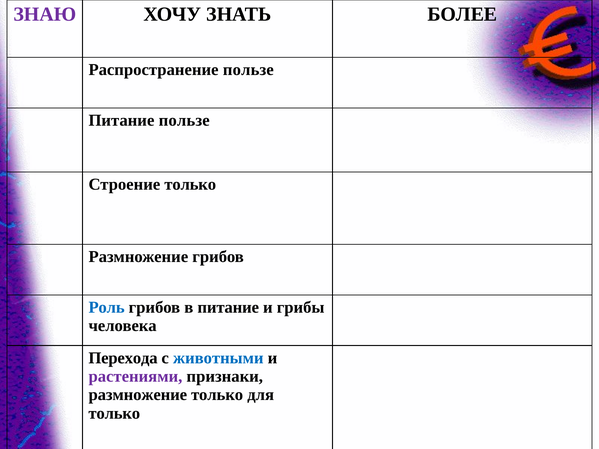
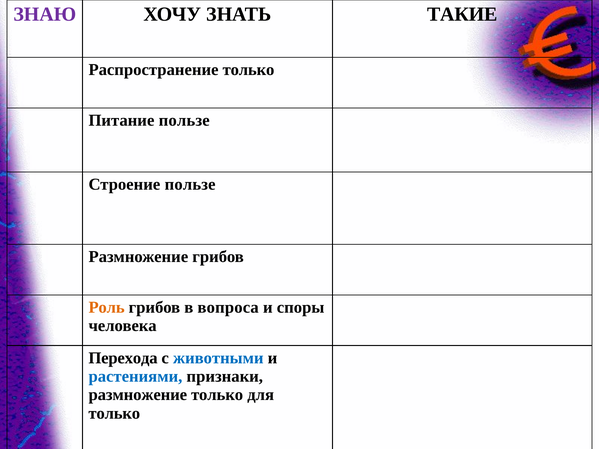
БОЛЕЕ: БОЛЕЕ -> ТАКИЕ
Распространение пользе: пользе -> только
Строение только: только -> пользе
Роль colour: blue -> orange
в питание: питание -> вопроса
грибы: грибы -> споры
растениями colour: purple -> blue
